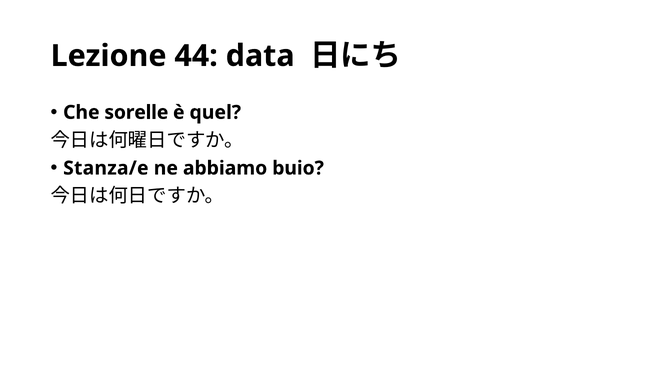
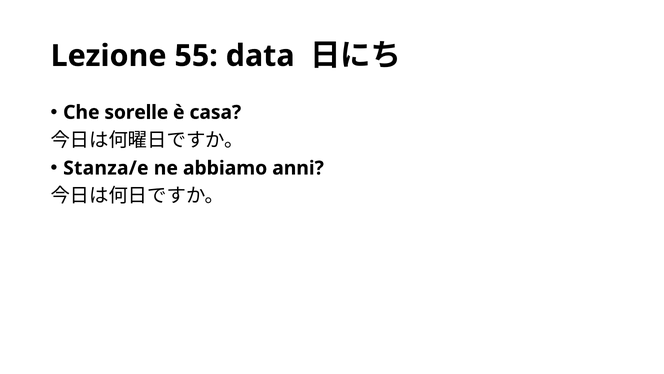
44: 44 -> 55
quel: quel -> casa
buio: buio -> anni
